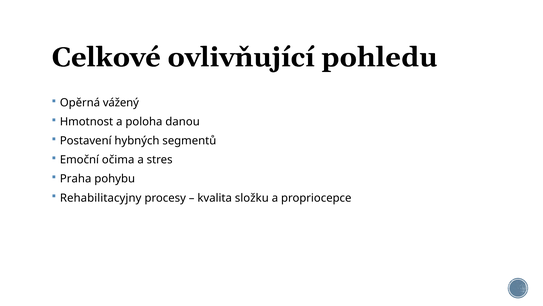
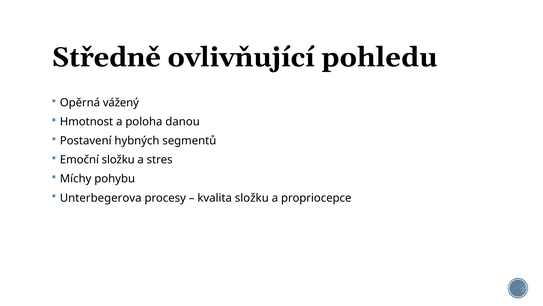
Celkové: Celkové -> Středně
Emoční očima: očima -> složku
Praha: Praha -> Míchy
Rehabilitacyjny: Rehabilitacyjny -> Unterbegerova
